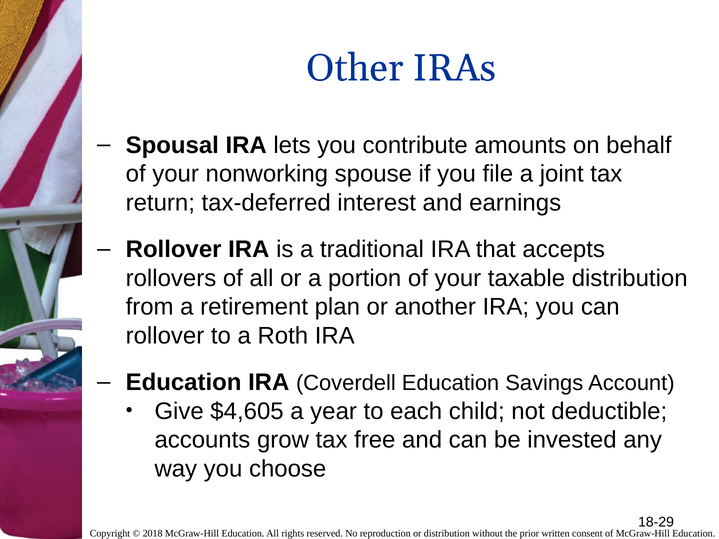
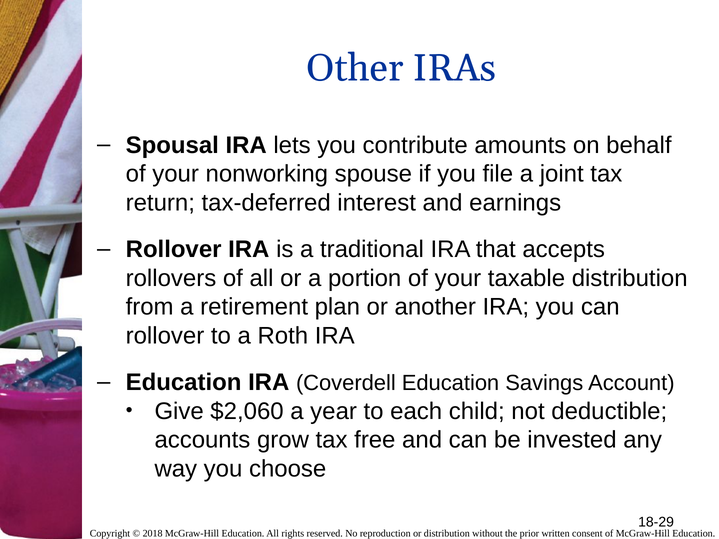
$4,605: $4,605 -> $2,060
